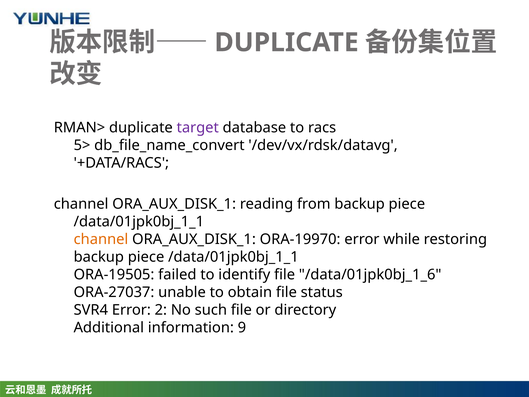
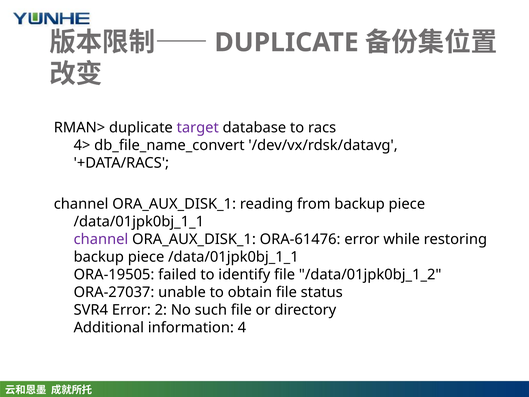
5>: 5> -> 4>
channel at (101, 239) colour: orange -> purple
ORA-19970: ORA-19970 -> ORA-61476
/data/01jpk0bj_1_6: /data/01jpk0bj_1_6 -> /data/01jpk0bj_1_2
9: 9 -> 4
